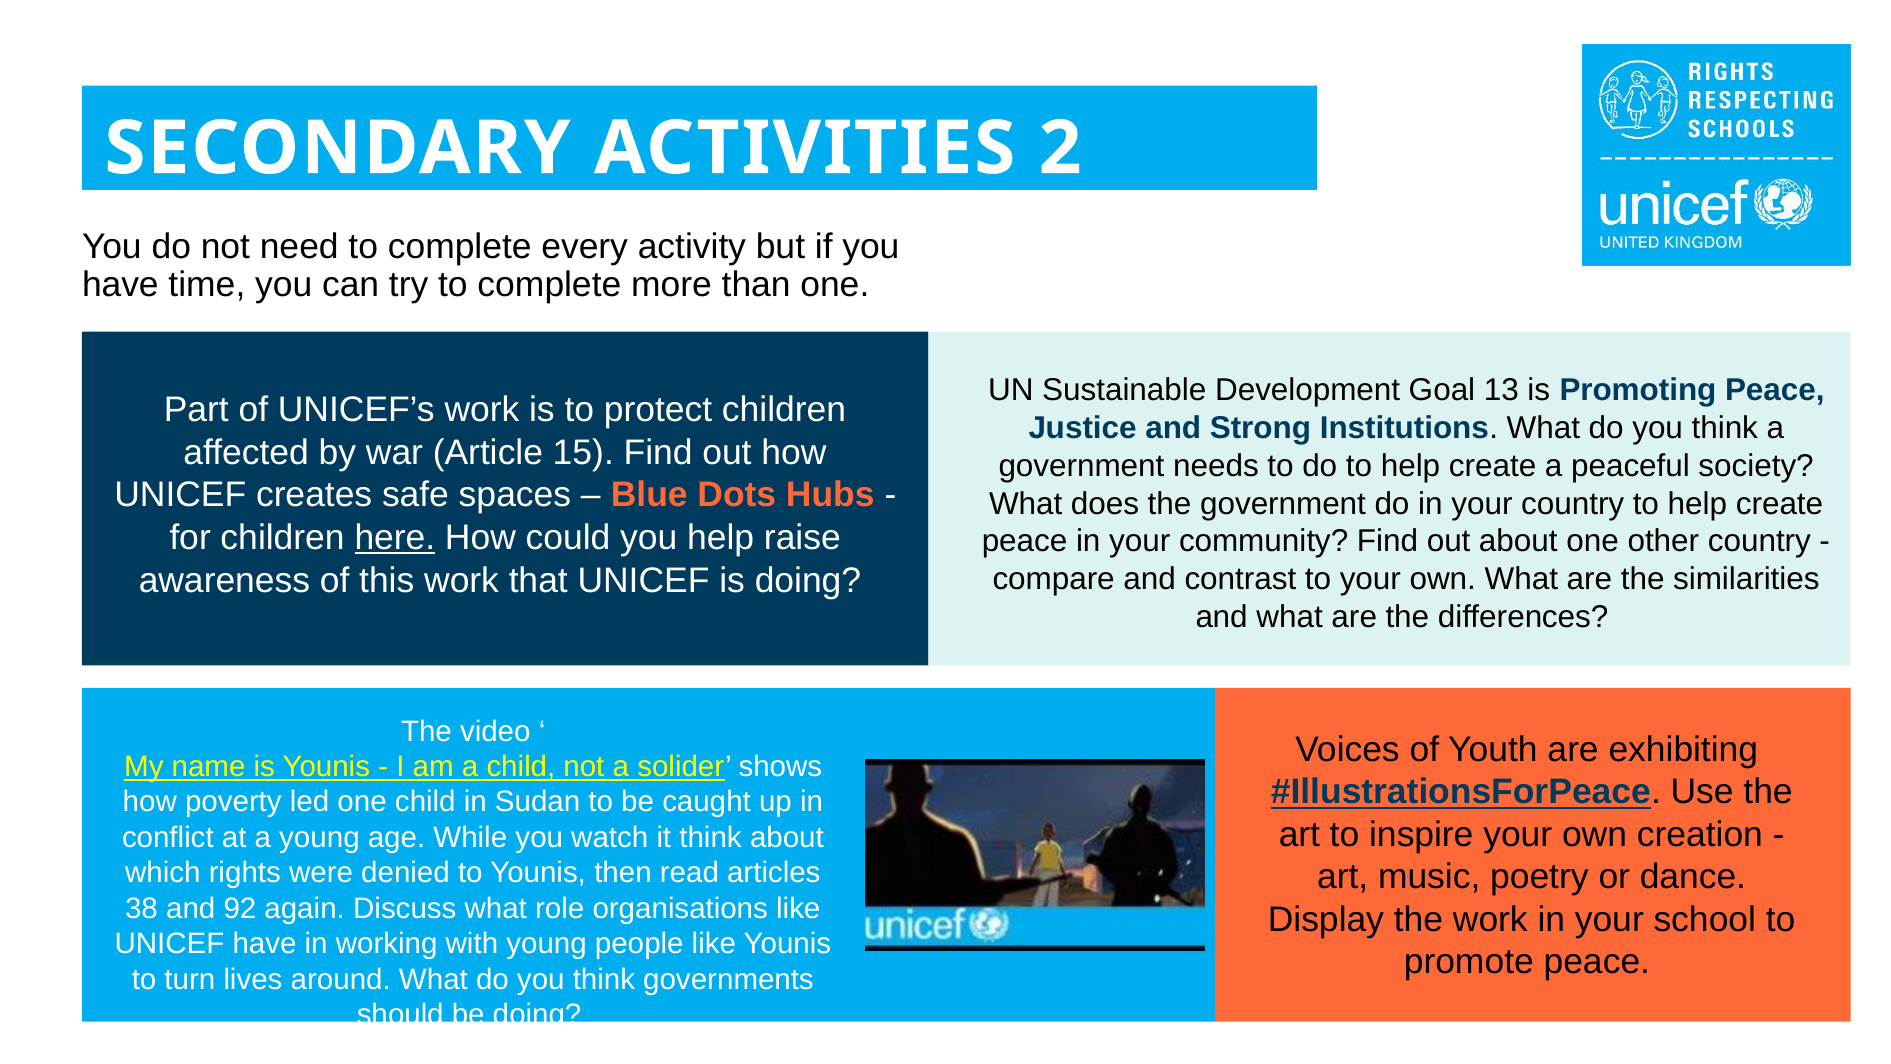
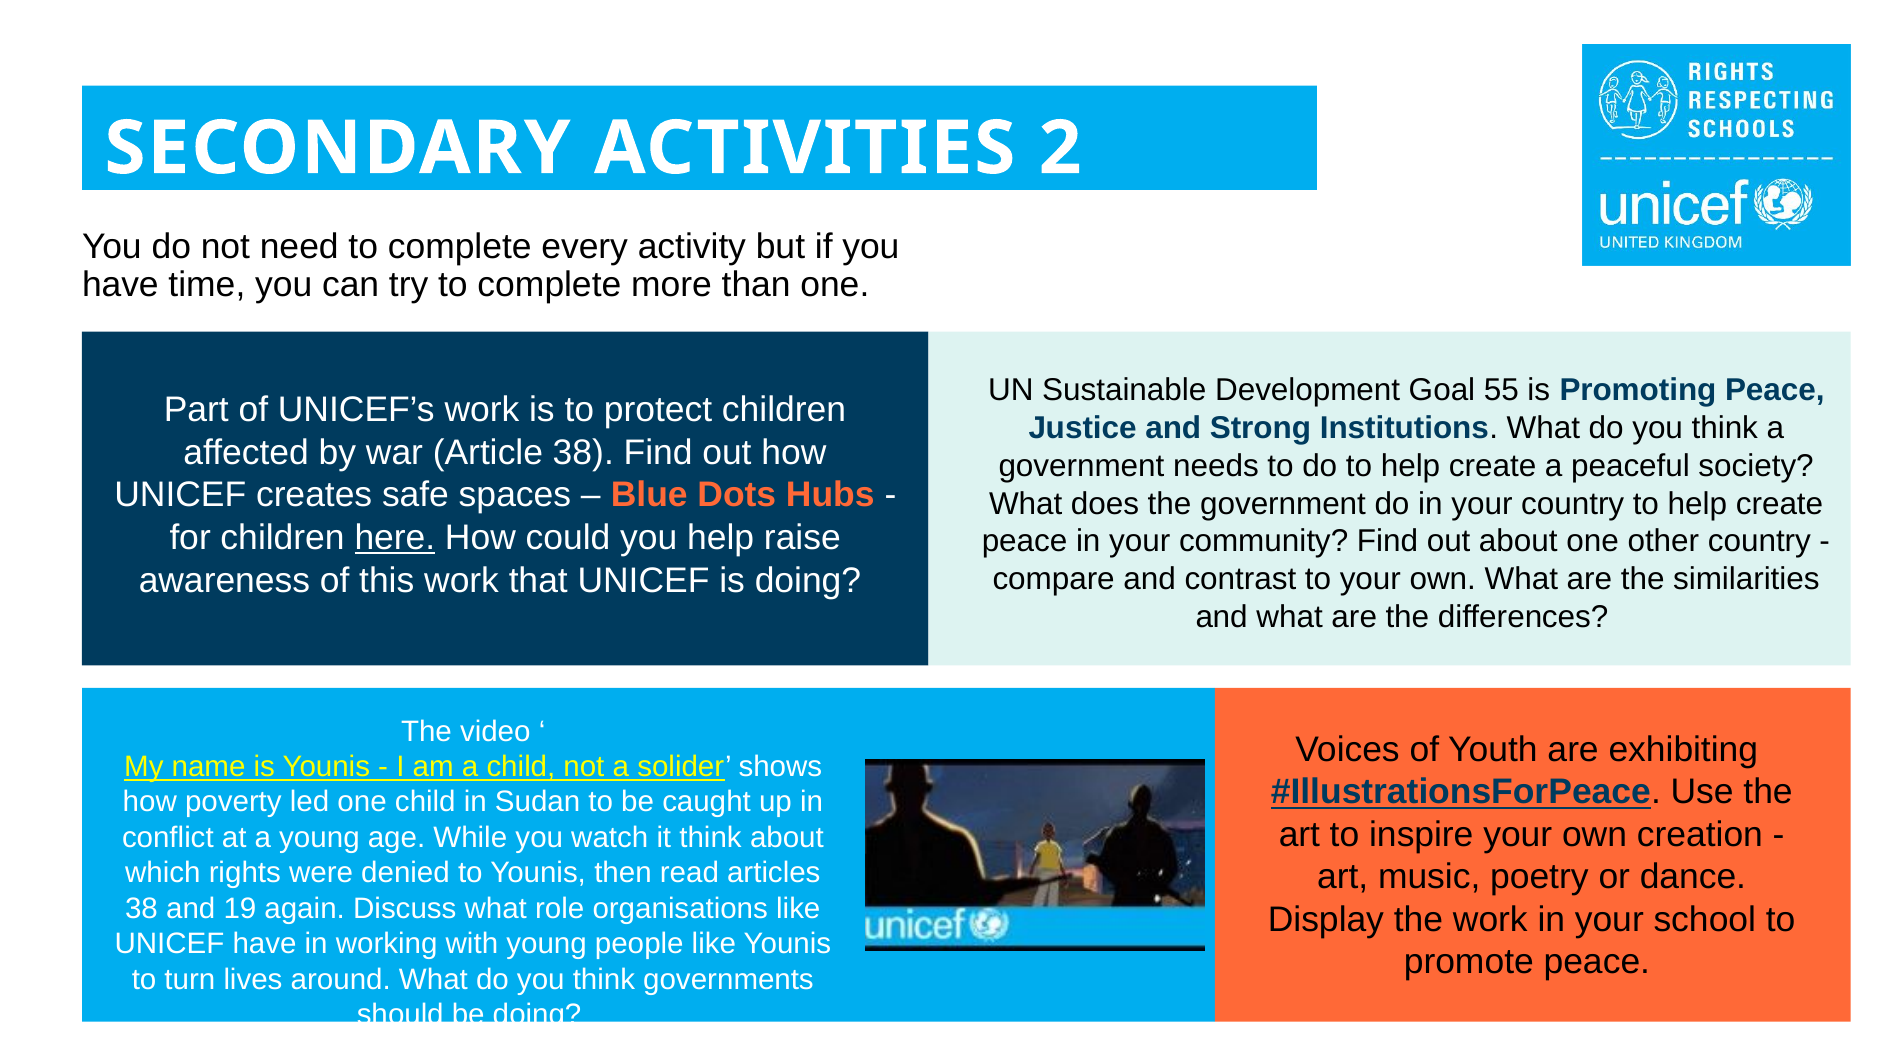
13: 13 -> 55
Article 15: 15 -> 38
92: 92 -> 19
